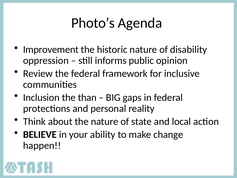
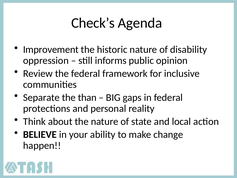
Photo’s: Photo’s -> Check’s
Inclusion: Inclusion -> Separate
